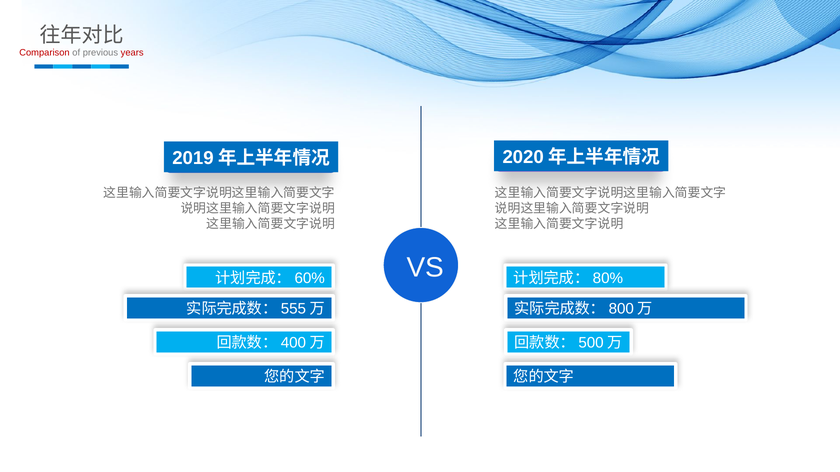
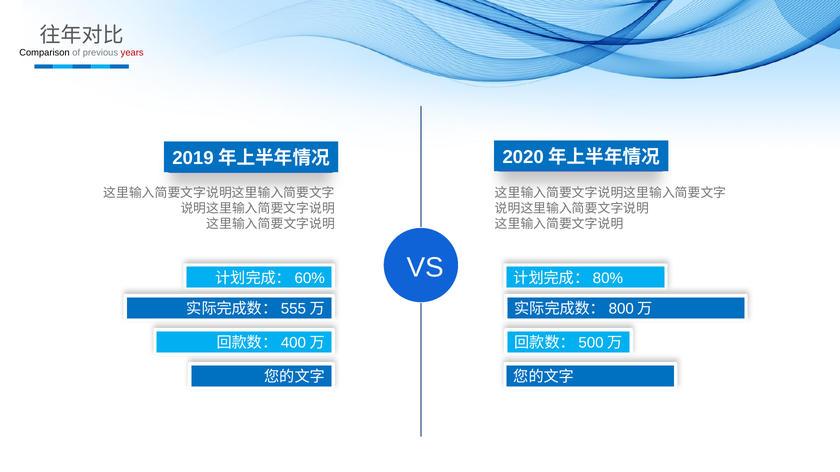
Comparison colour: red -> black
